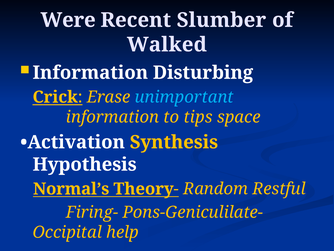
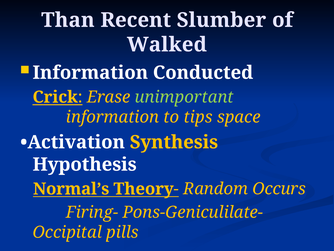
Were: Were -> Than
Disturbing: Disturbing -> Conducted
unimportant colour: light blue -> light green
Restful: Restful -> Occurs
help: help -> pills
